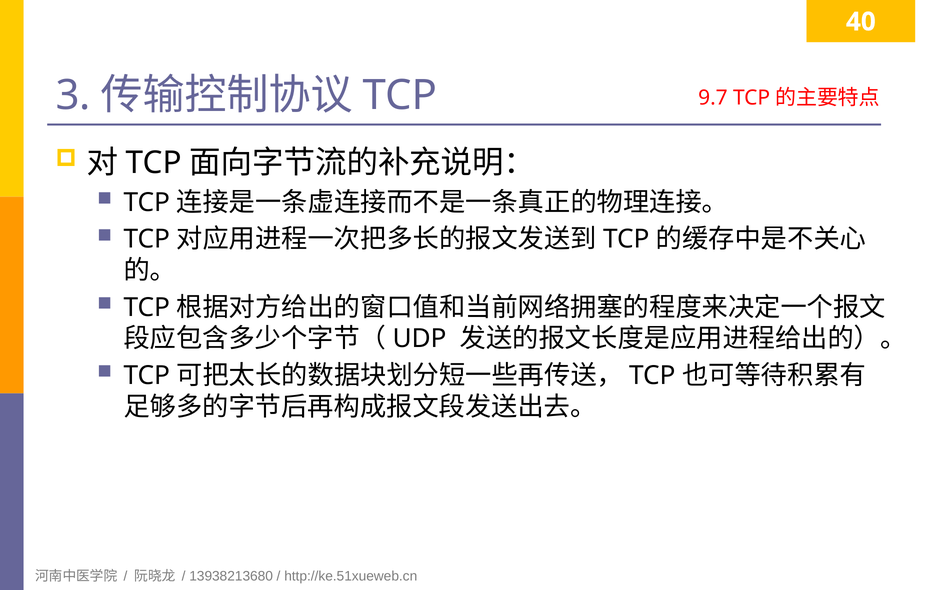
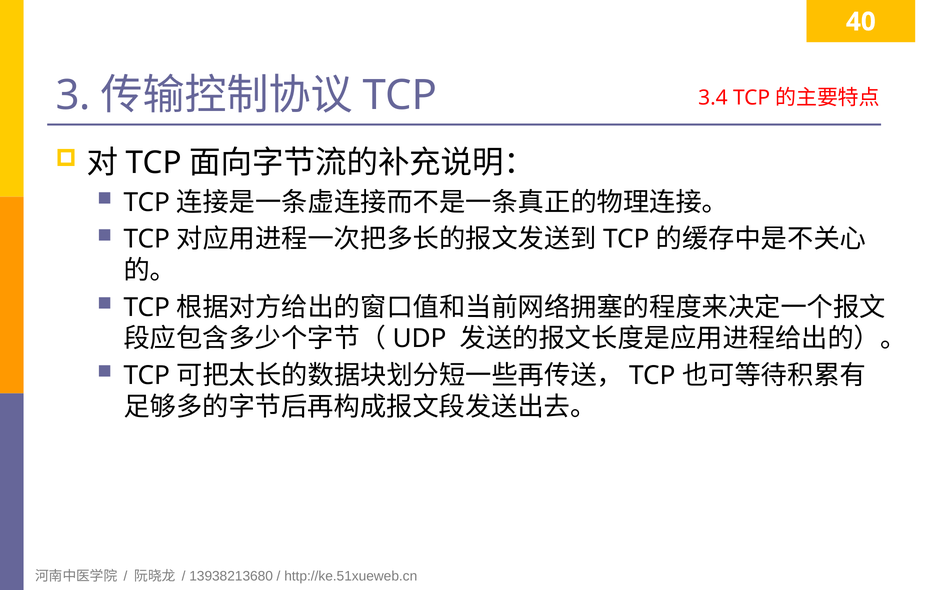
9.7: 9.7 -> 3.4
